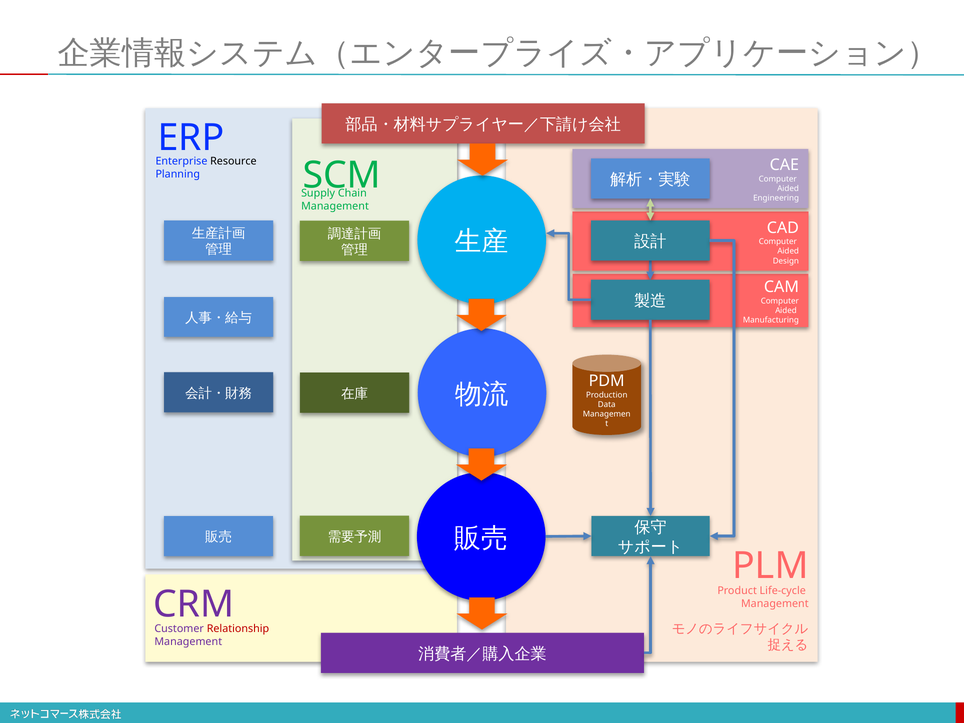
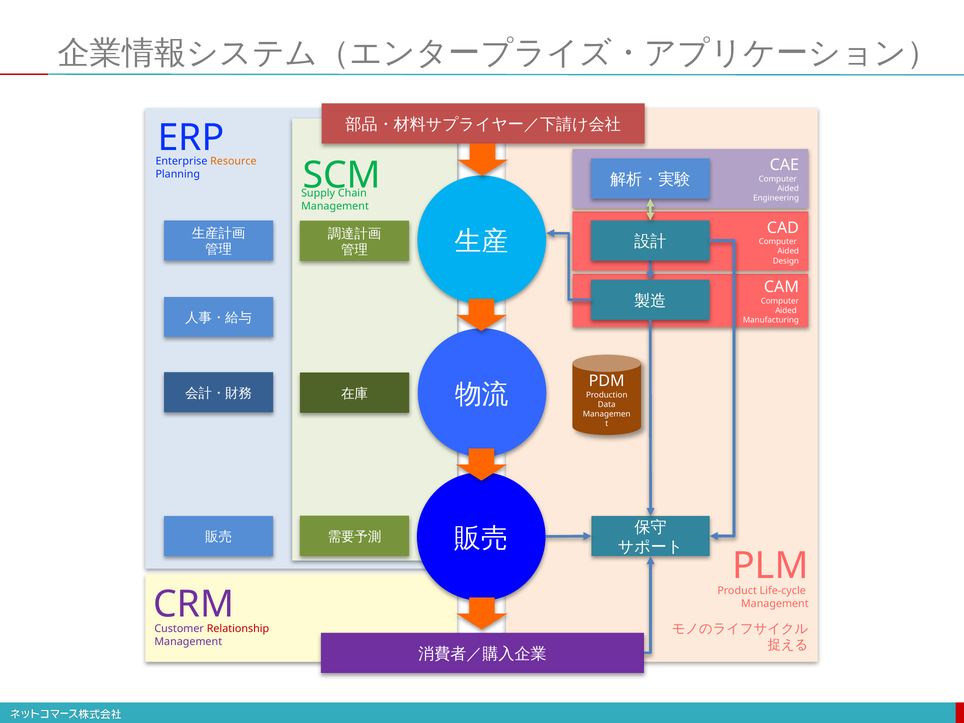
Resource colour: black -> orange
